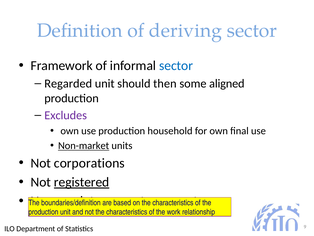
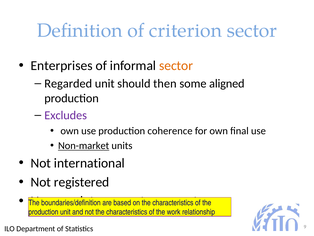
deriving: deriving -> criterion
Framework: Framework -> Enterprises
sector at (176, 66) colour: blue -> orange
household: household -> coherence
corporations: corporations -> international
registered underline: present -> none
